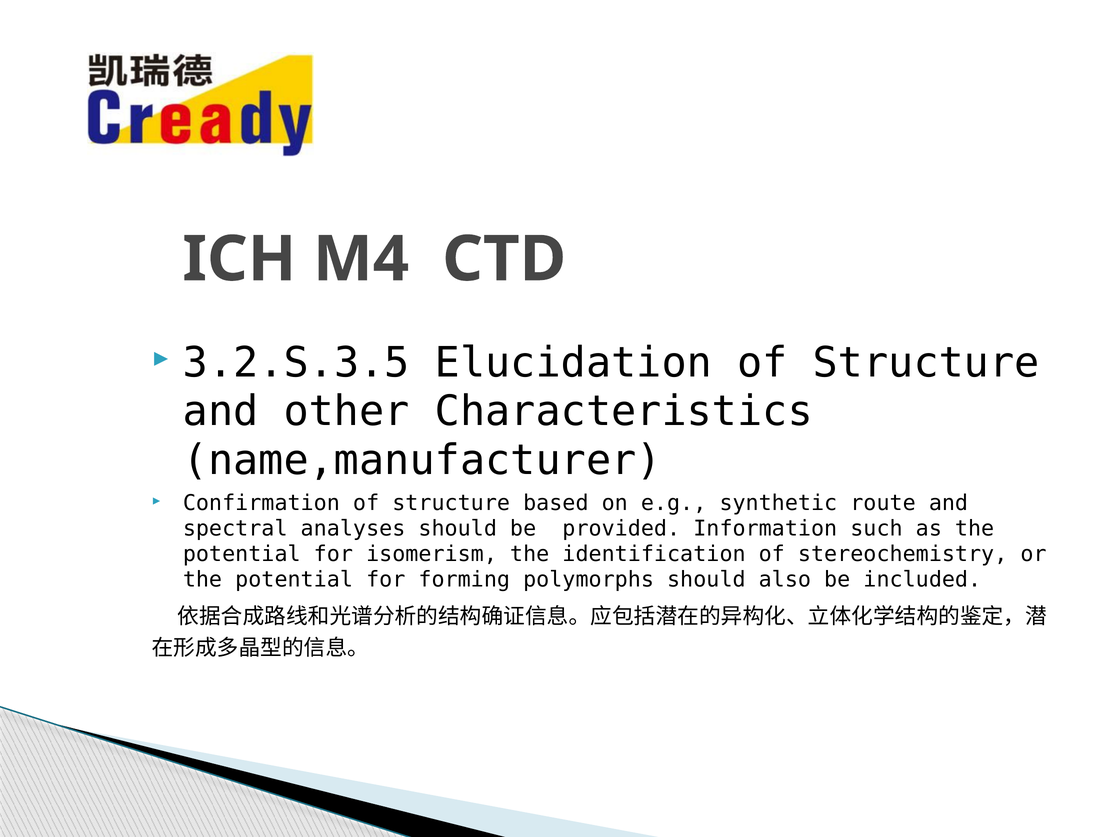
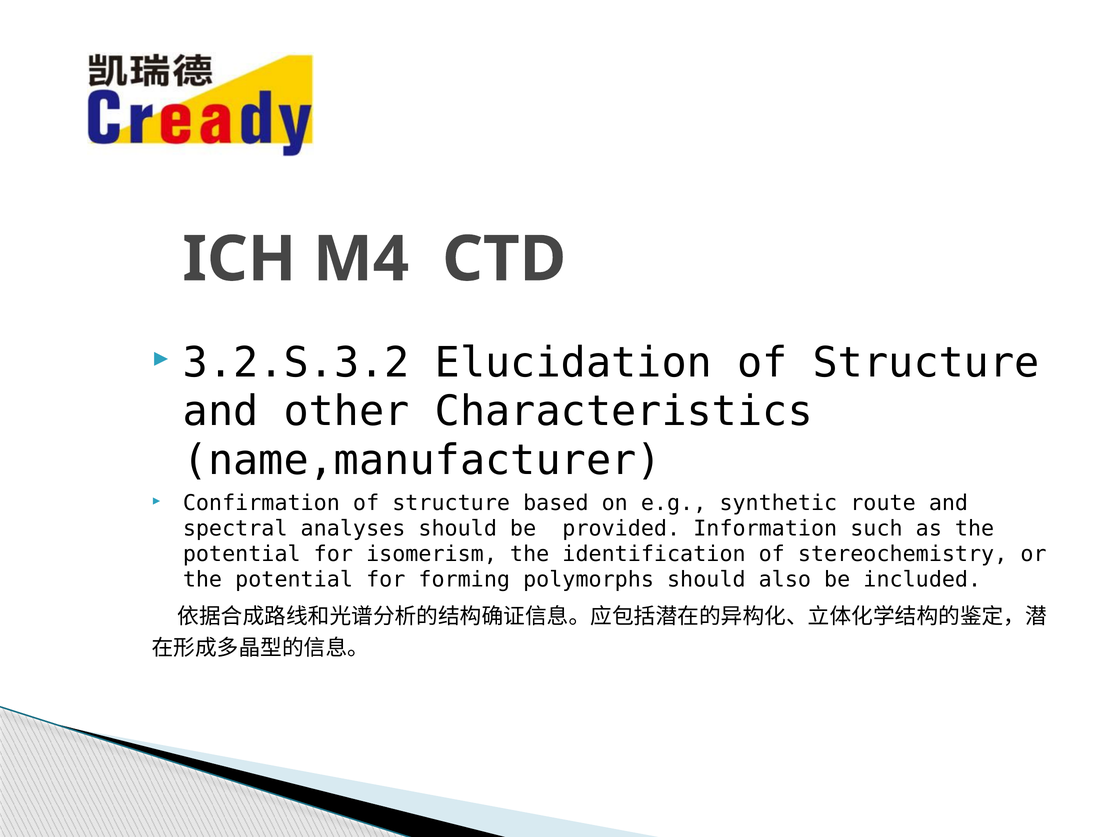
3.2.S.3.5: 3.2.S.3.5 -> 3.2.S.3.2
